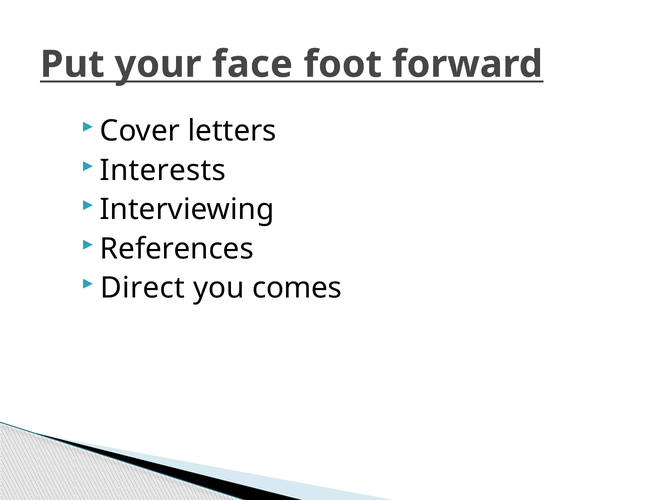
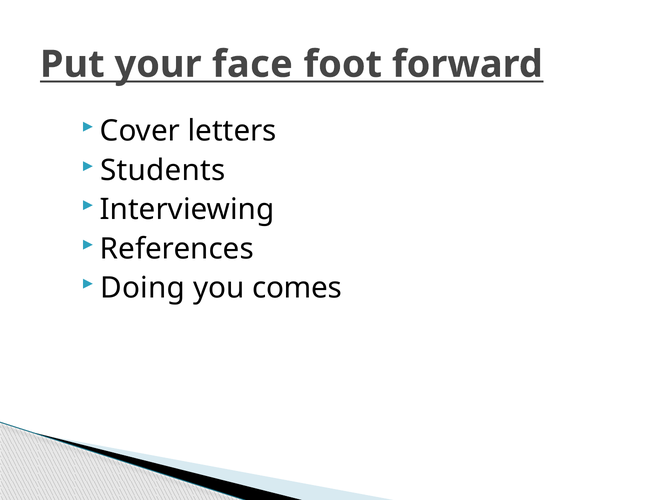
Interests: Interests -> Students
Direct: Direct -> Doing
